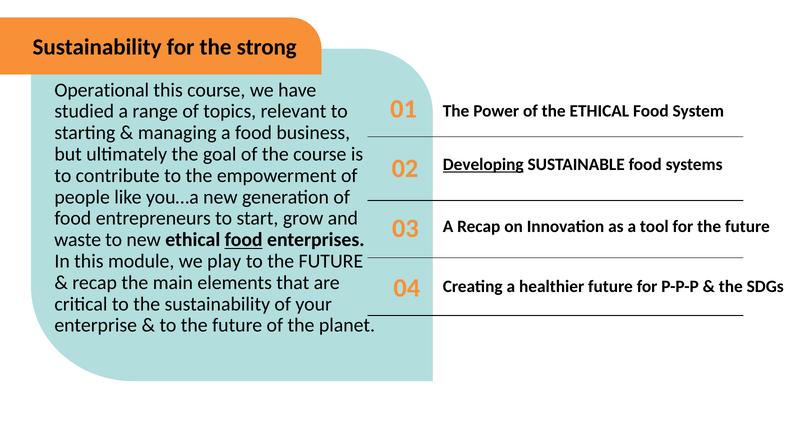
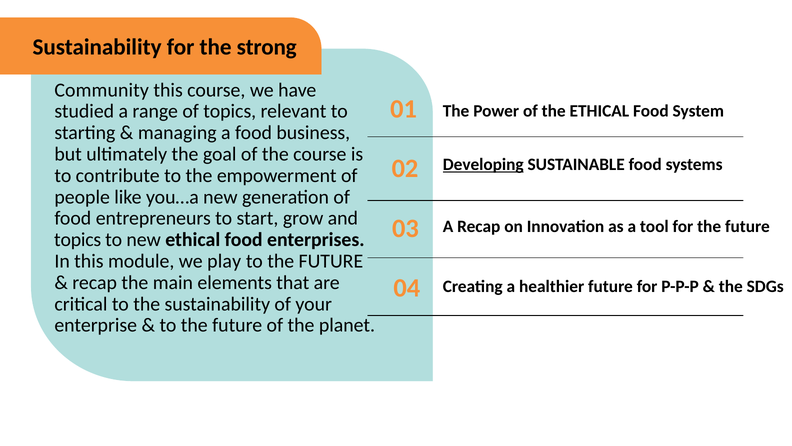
Operational: Operational -> Community
waste at (78, 240): waste -> topics
food at (244, 240) underline: present -> none
